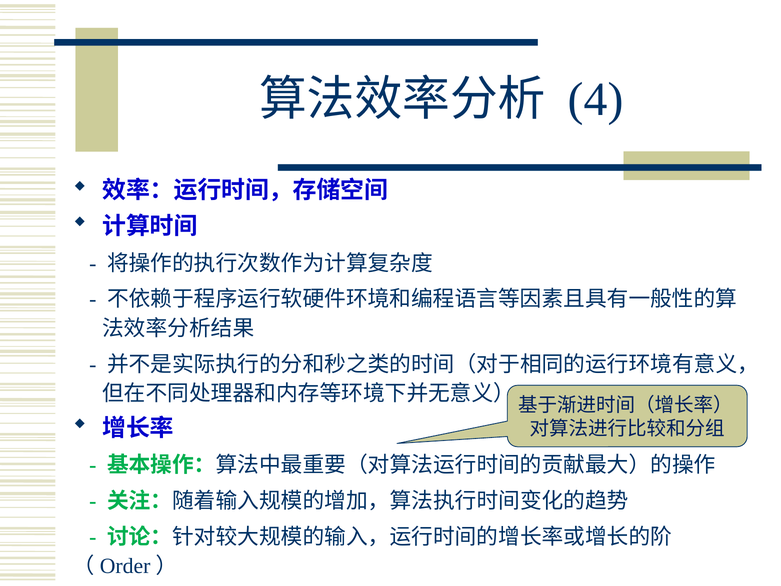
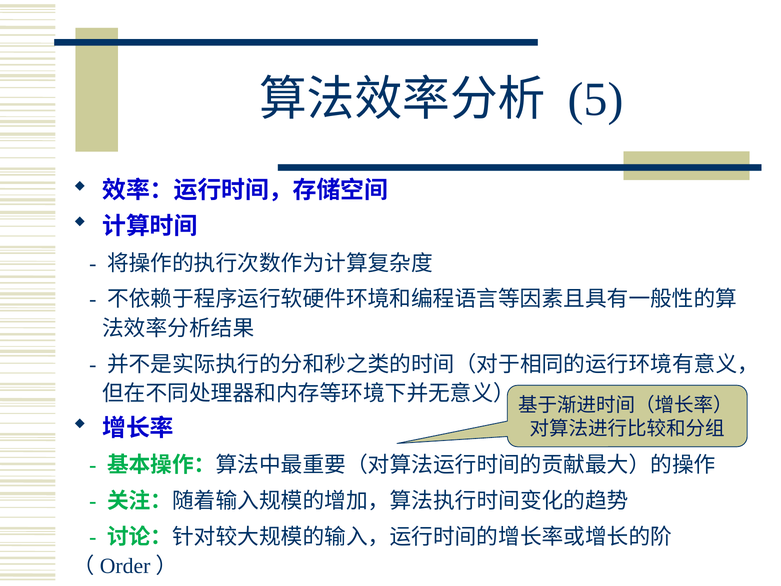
4: 4 -> 5
